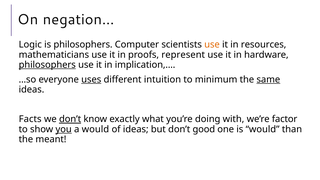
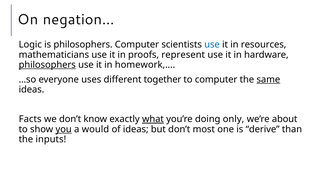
use at (212, 45) colour: orange -> blue
implication,…: implication,… -> homework,…
uses underline: present -> none
intuition: intuition -> together
to minimum: minimum -> computer
don’t at (70, 119) underline: present -> none
what underline: none -> present
with: with -> only
factor: factor -> about
good: good -> most
is would: would -> derive
meant: meant -> inputs
